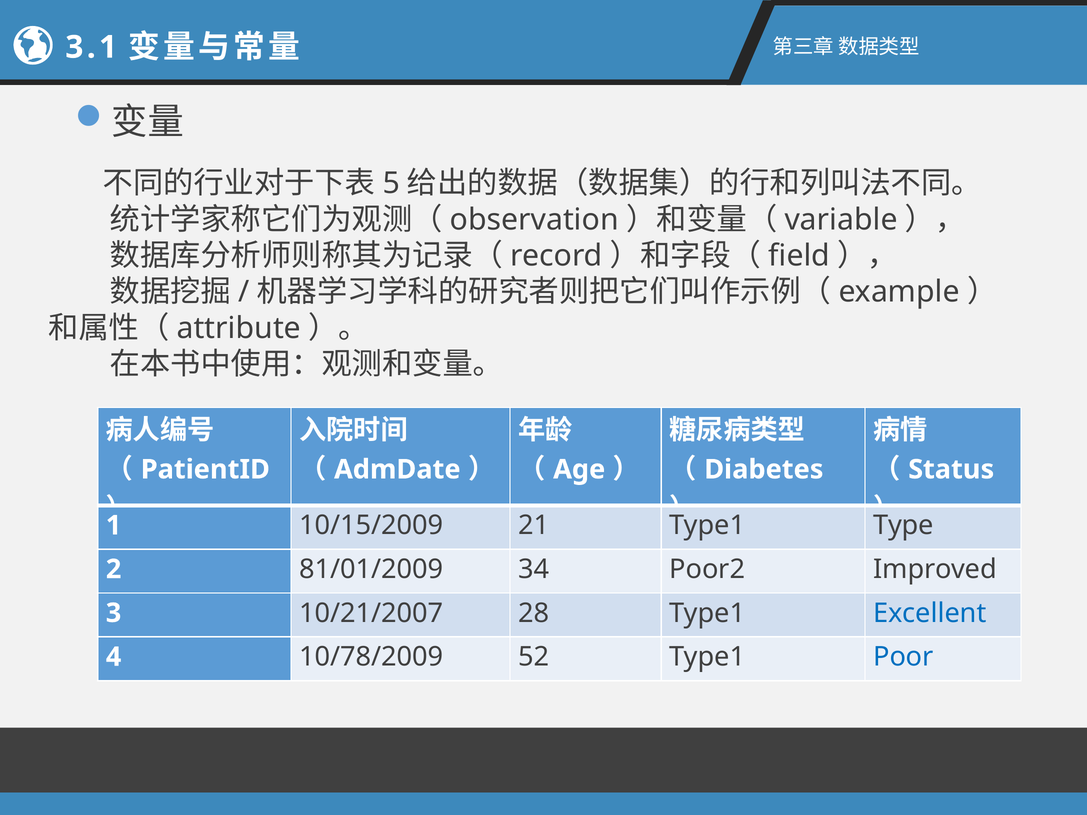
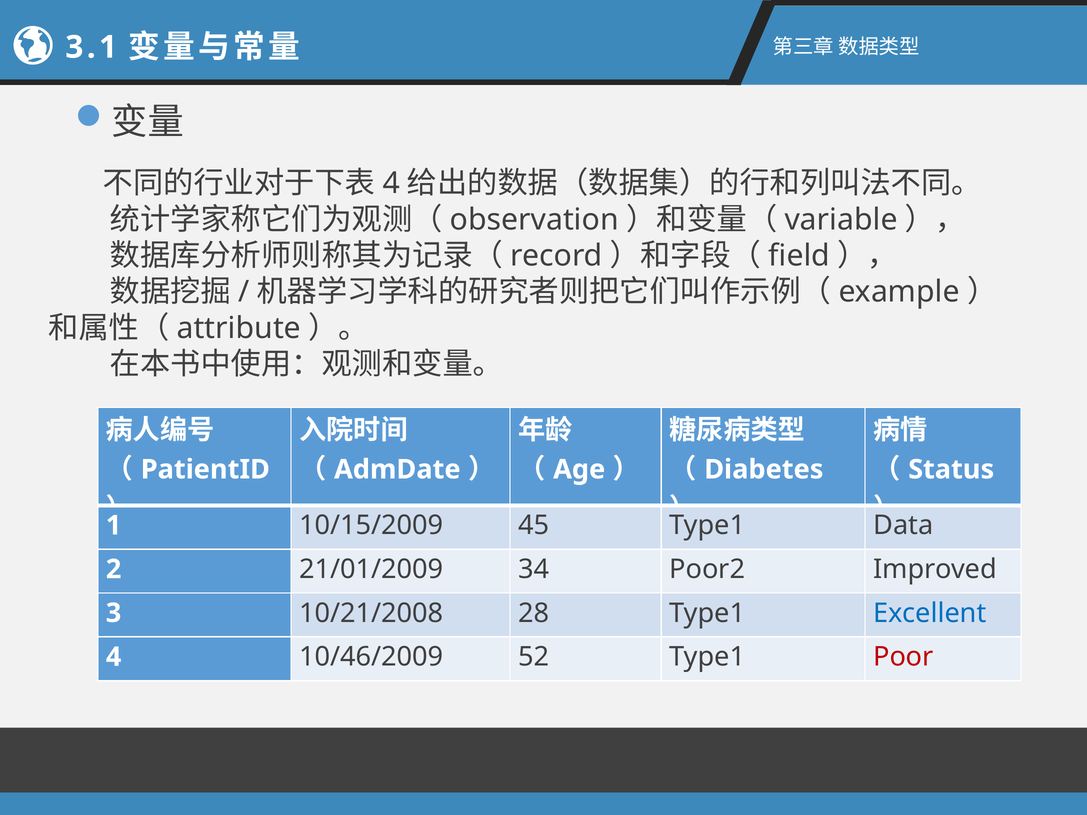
5 at (391, 183): 5 -> 4
21: 21 -> 45
Type: Type -> Data
81/01/2009: 81/01/2009 -> 21/01/2009
10/21/2007: 10/21/2007 -> 10/21/2008
10/78/2009: 10/78/2009 -> 10/46/2009
Poor colour: blue -> red
